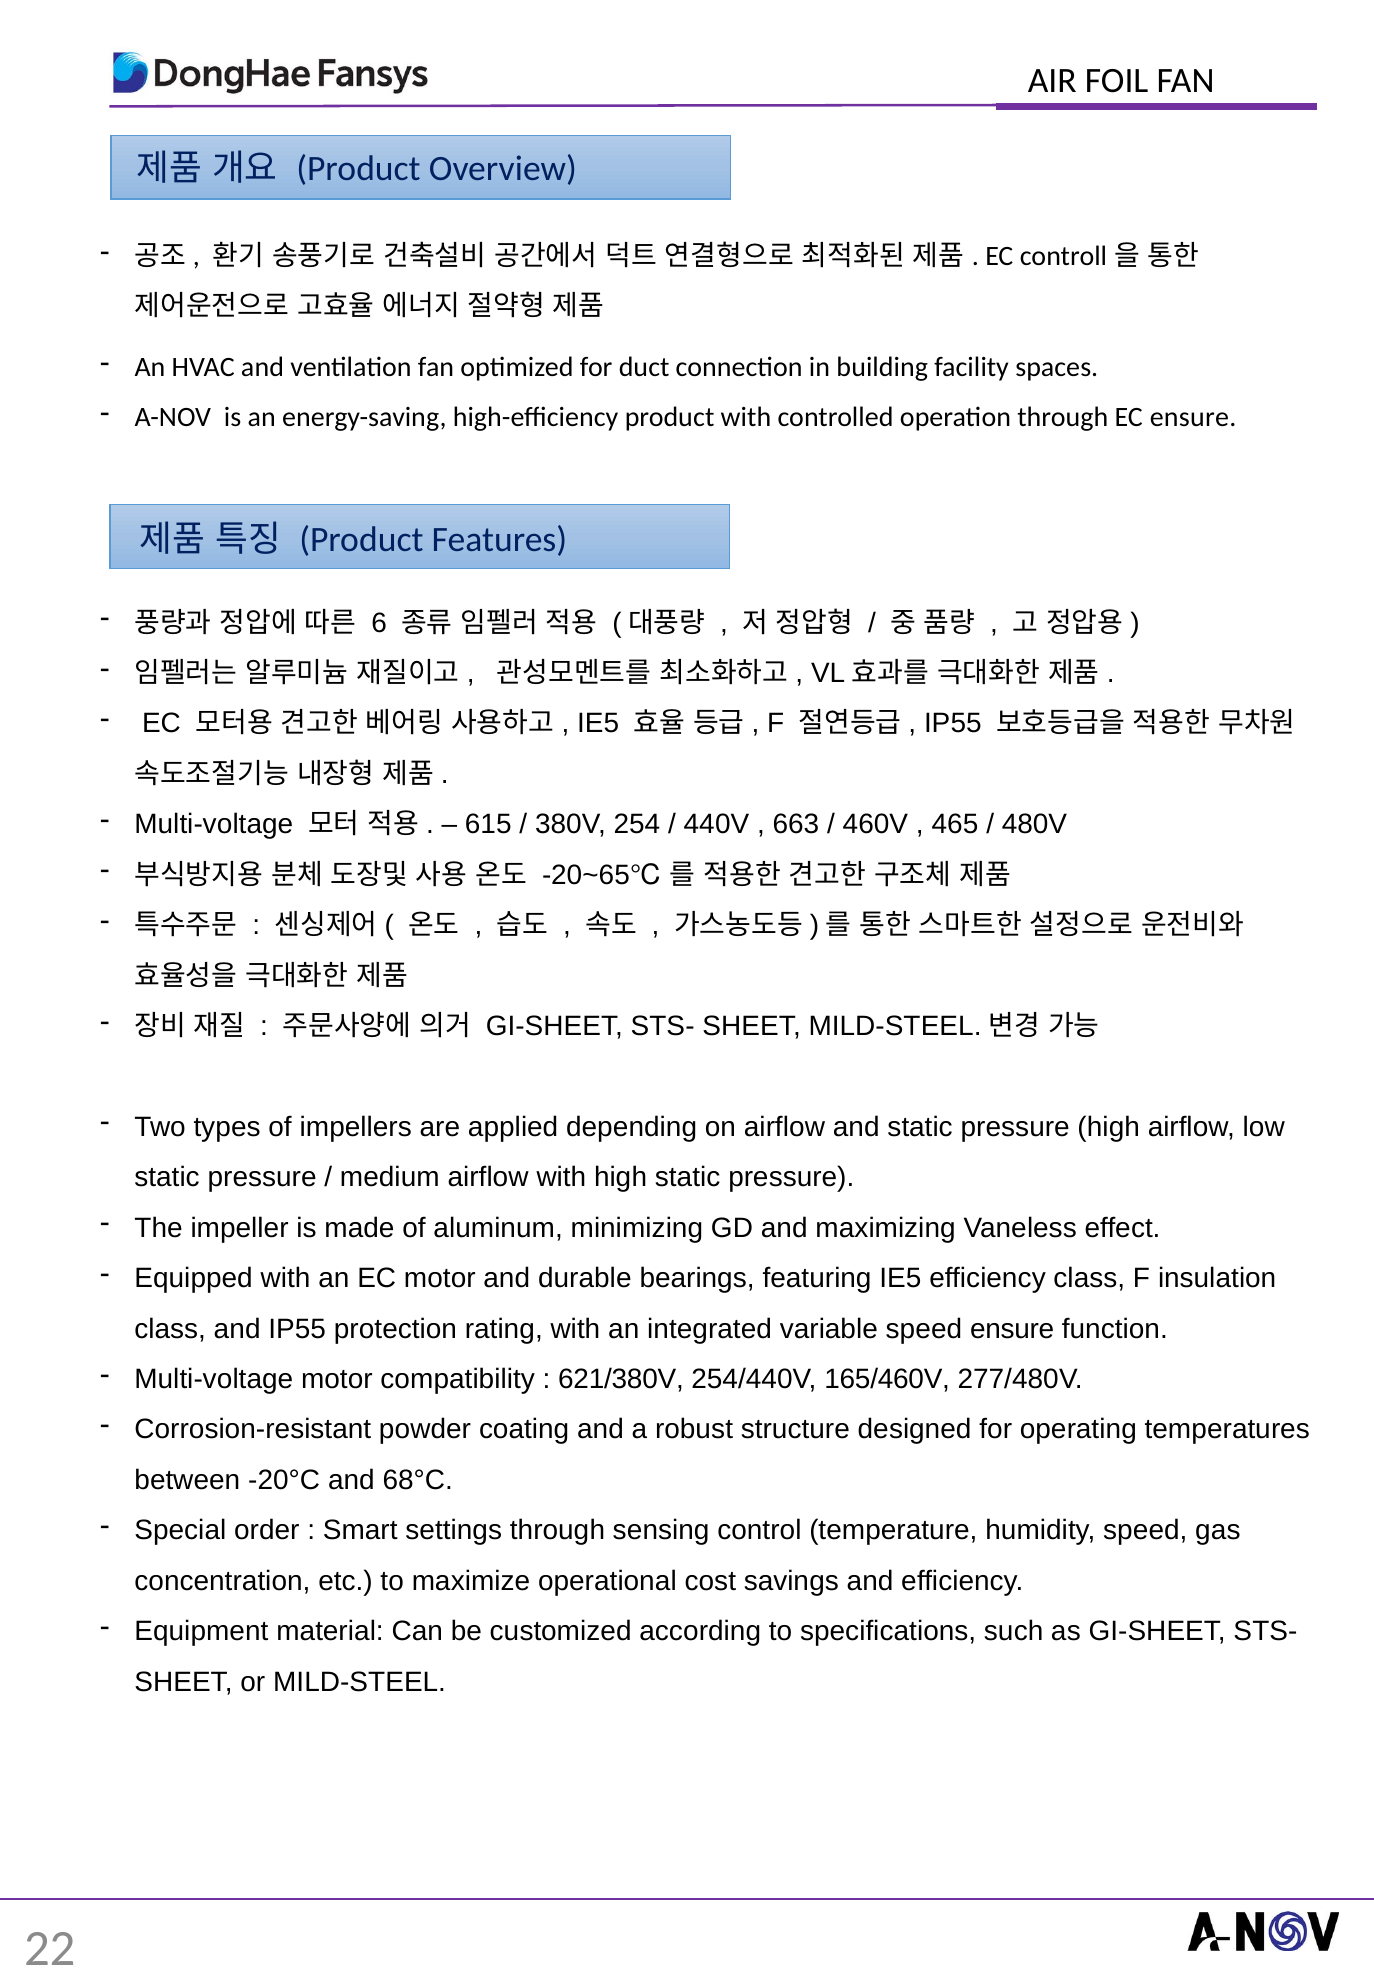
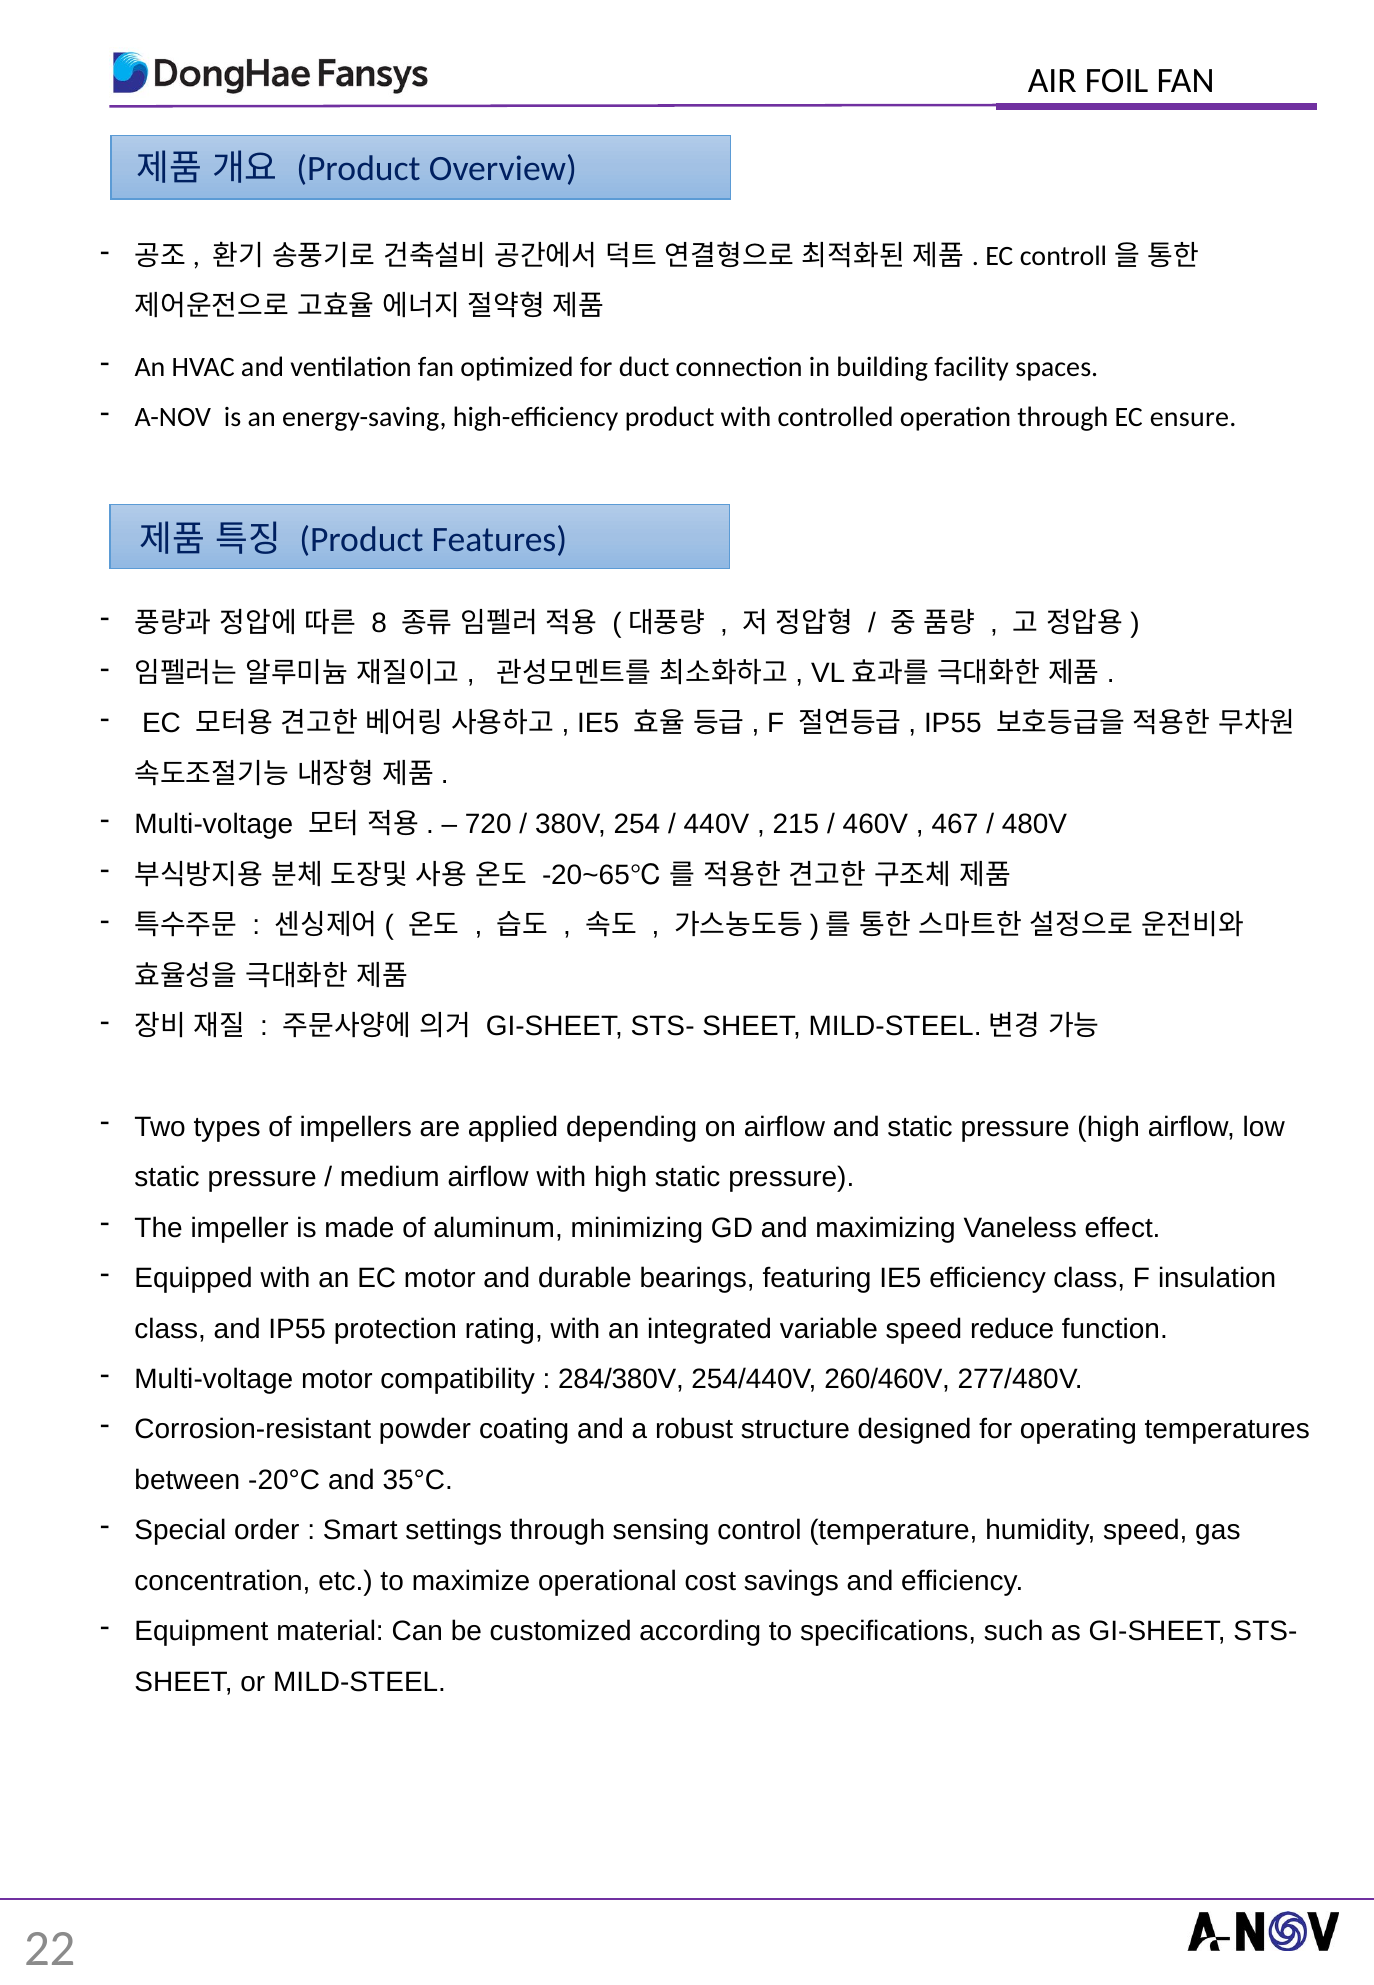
6: 6 -> 8
615: 615 -> 720
663: 663 -> 215
465: 465 -> 467
speed ensure: ensure -> reduce
621/380V: 621/380V -> 284/380V
165/460V: 165/460V -> 260/460V
68°C: 68°C -> 35°C
